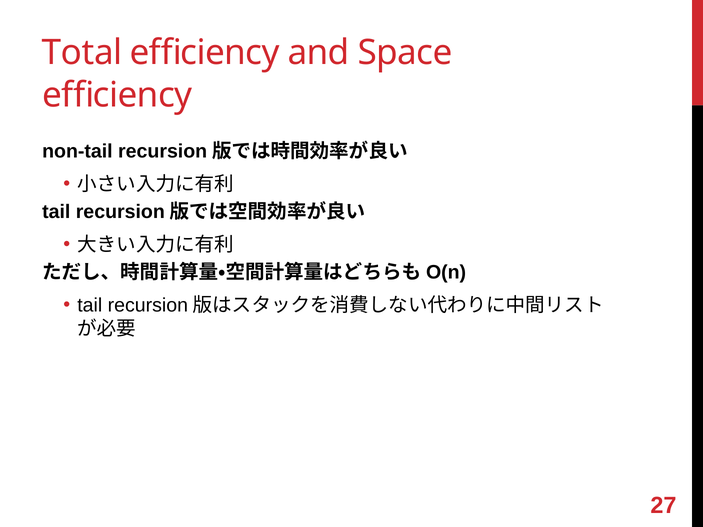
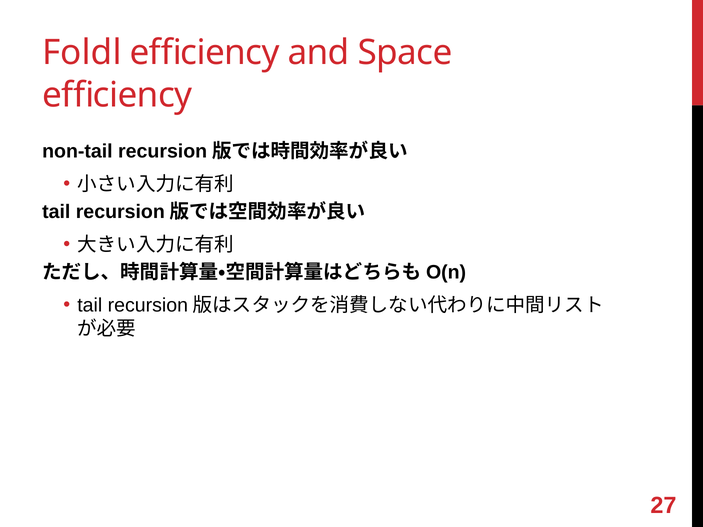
Total: Total -> Foldl
